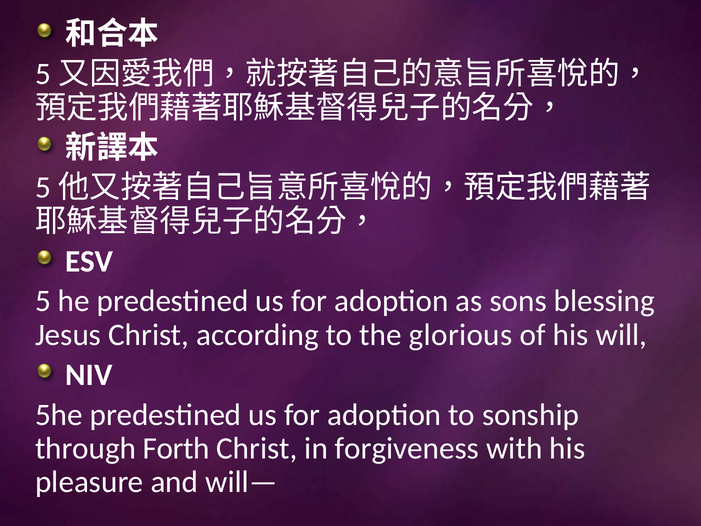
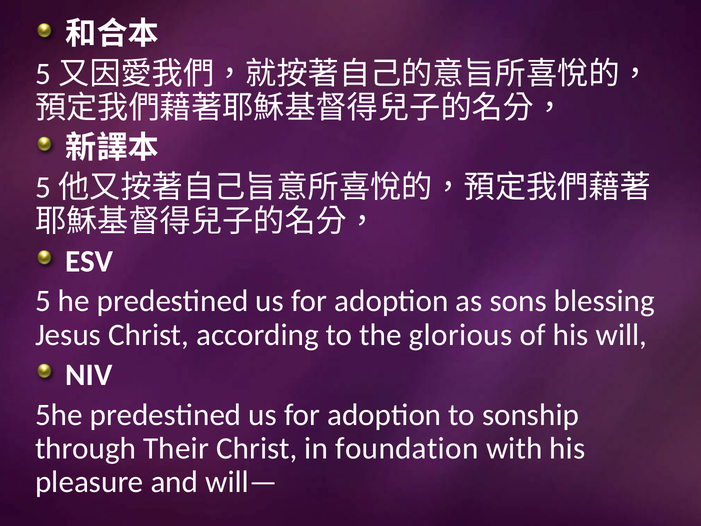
Forth: Forth -> Their
forgiveness: forgiveness -> foundation
